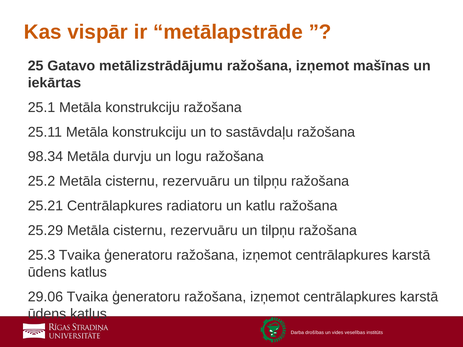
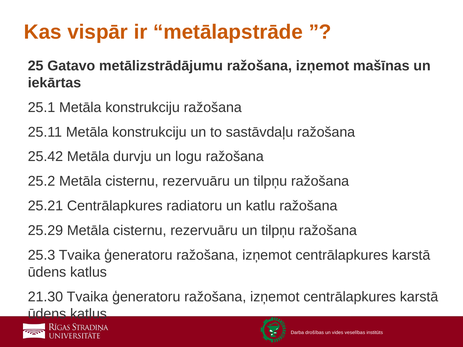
98.34: 98.34 -> 25.42
29.06: 29.06 -> 21.30
